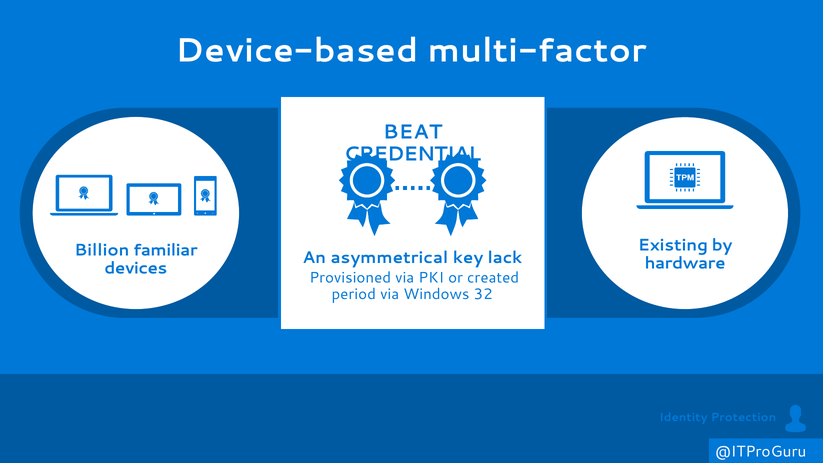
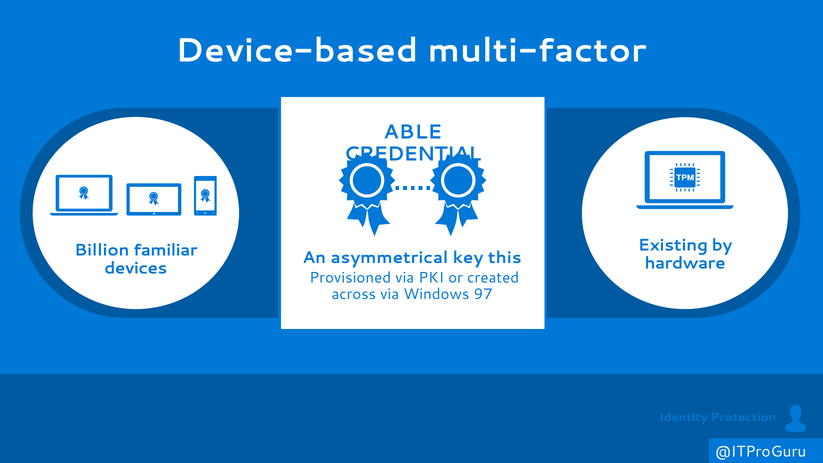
BEAT: BEAT -> ABLE
lack: lack -> this
period: period -> across
32: 32 -> 97
